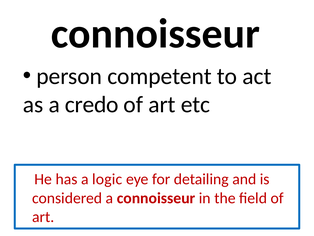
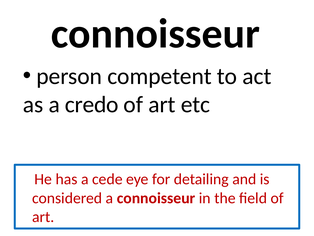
logic: logic -> cede
